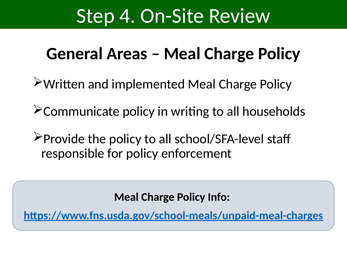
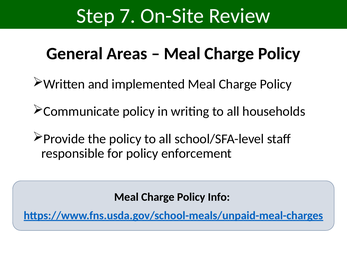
4: 4 -> 7
